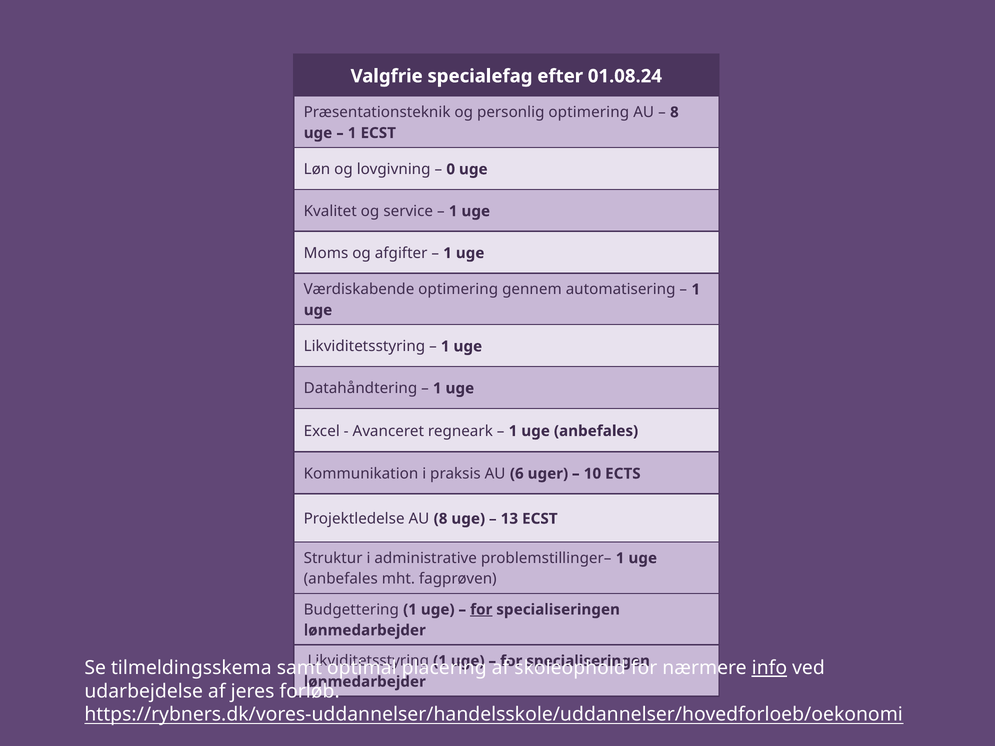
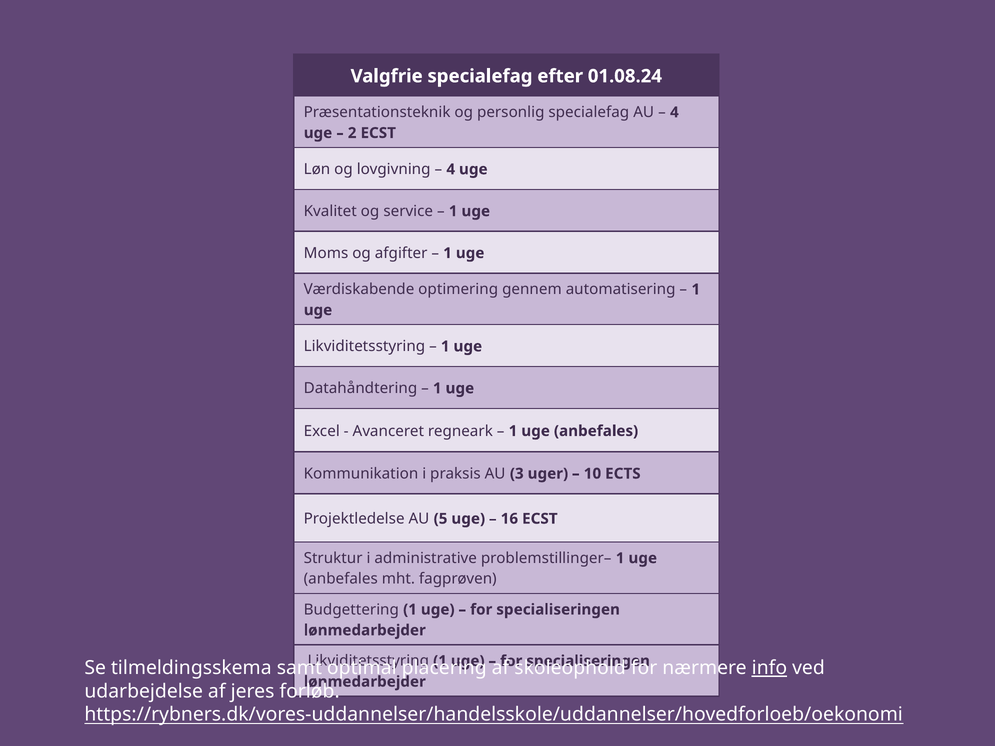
personlig optimering: optimering -> specialefag
8 at (674, 112): 8 -> 4
1 at (352, 133): 1 -> 2
0 at (451, 169): 0 -> 4
6: 6 -> 3
AU 8: 8 -> 5
13: 13 -> 16
for at (481, 610) underline: present -> none
